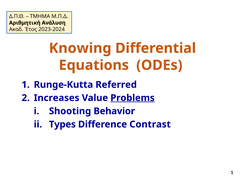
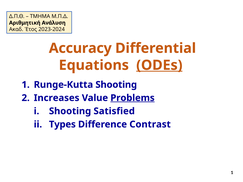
Knowing: Knowing -> Accuracy
ODEs underline: none -> present
Runge-Kutta Referred: Referred -> Shooting
Behavior: Behavior -> Satisfied
